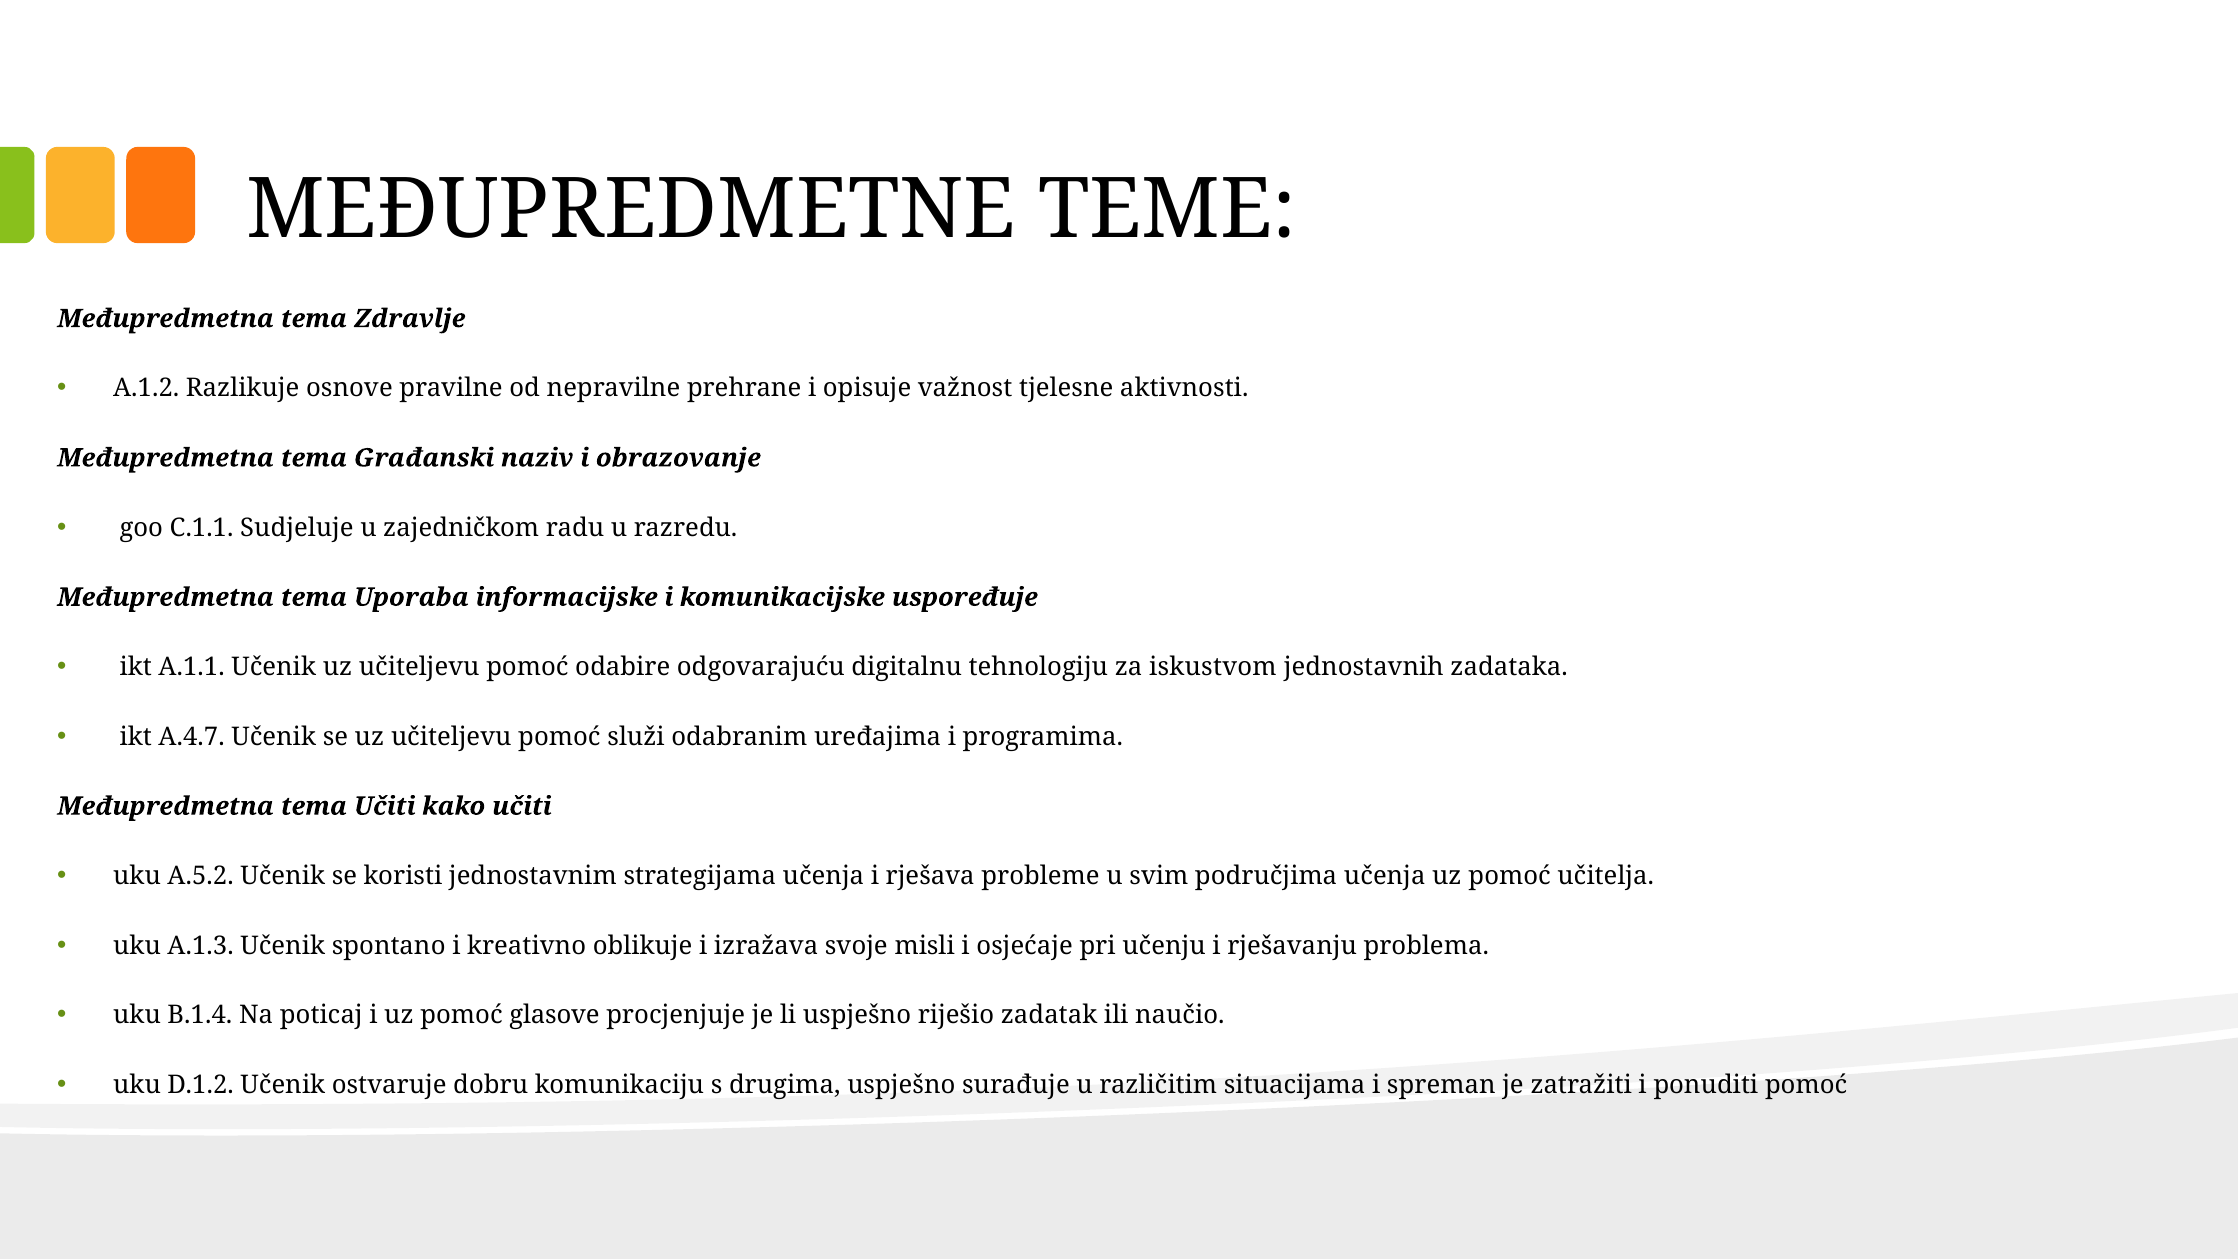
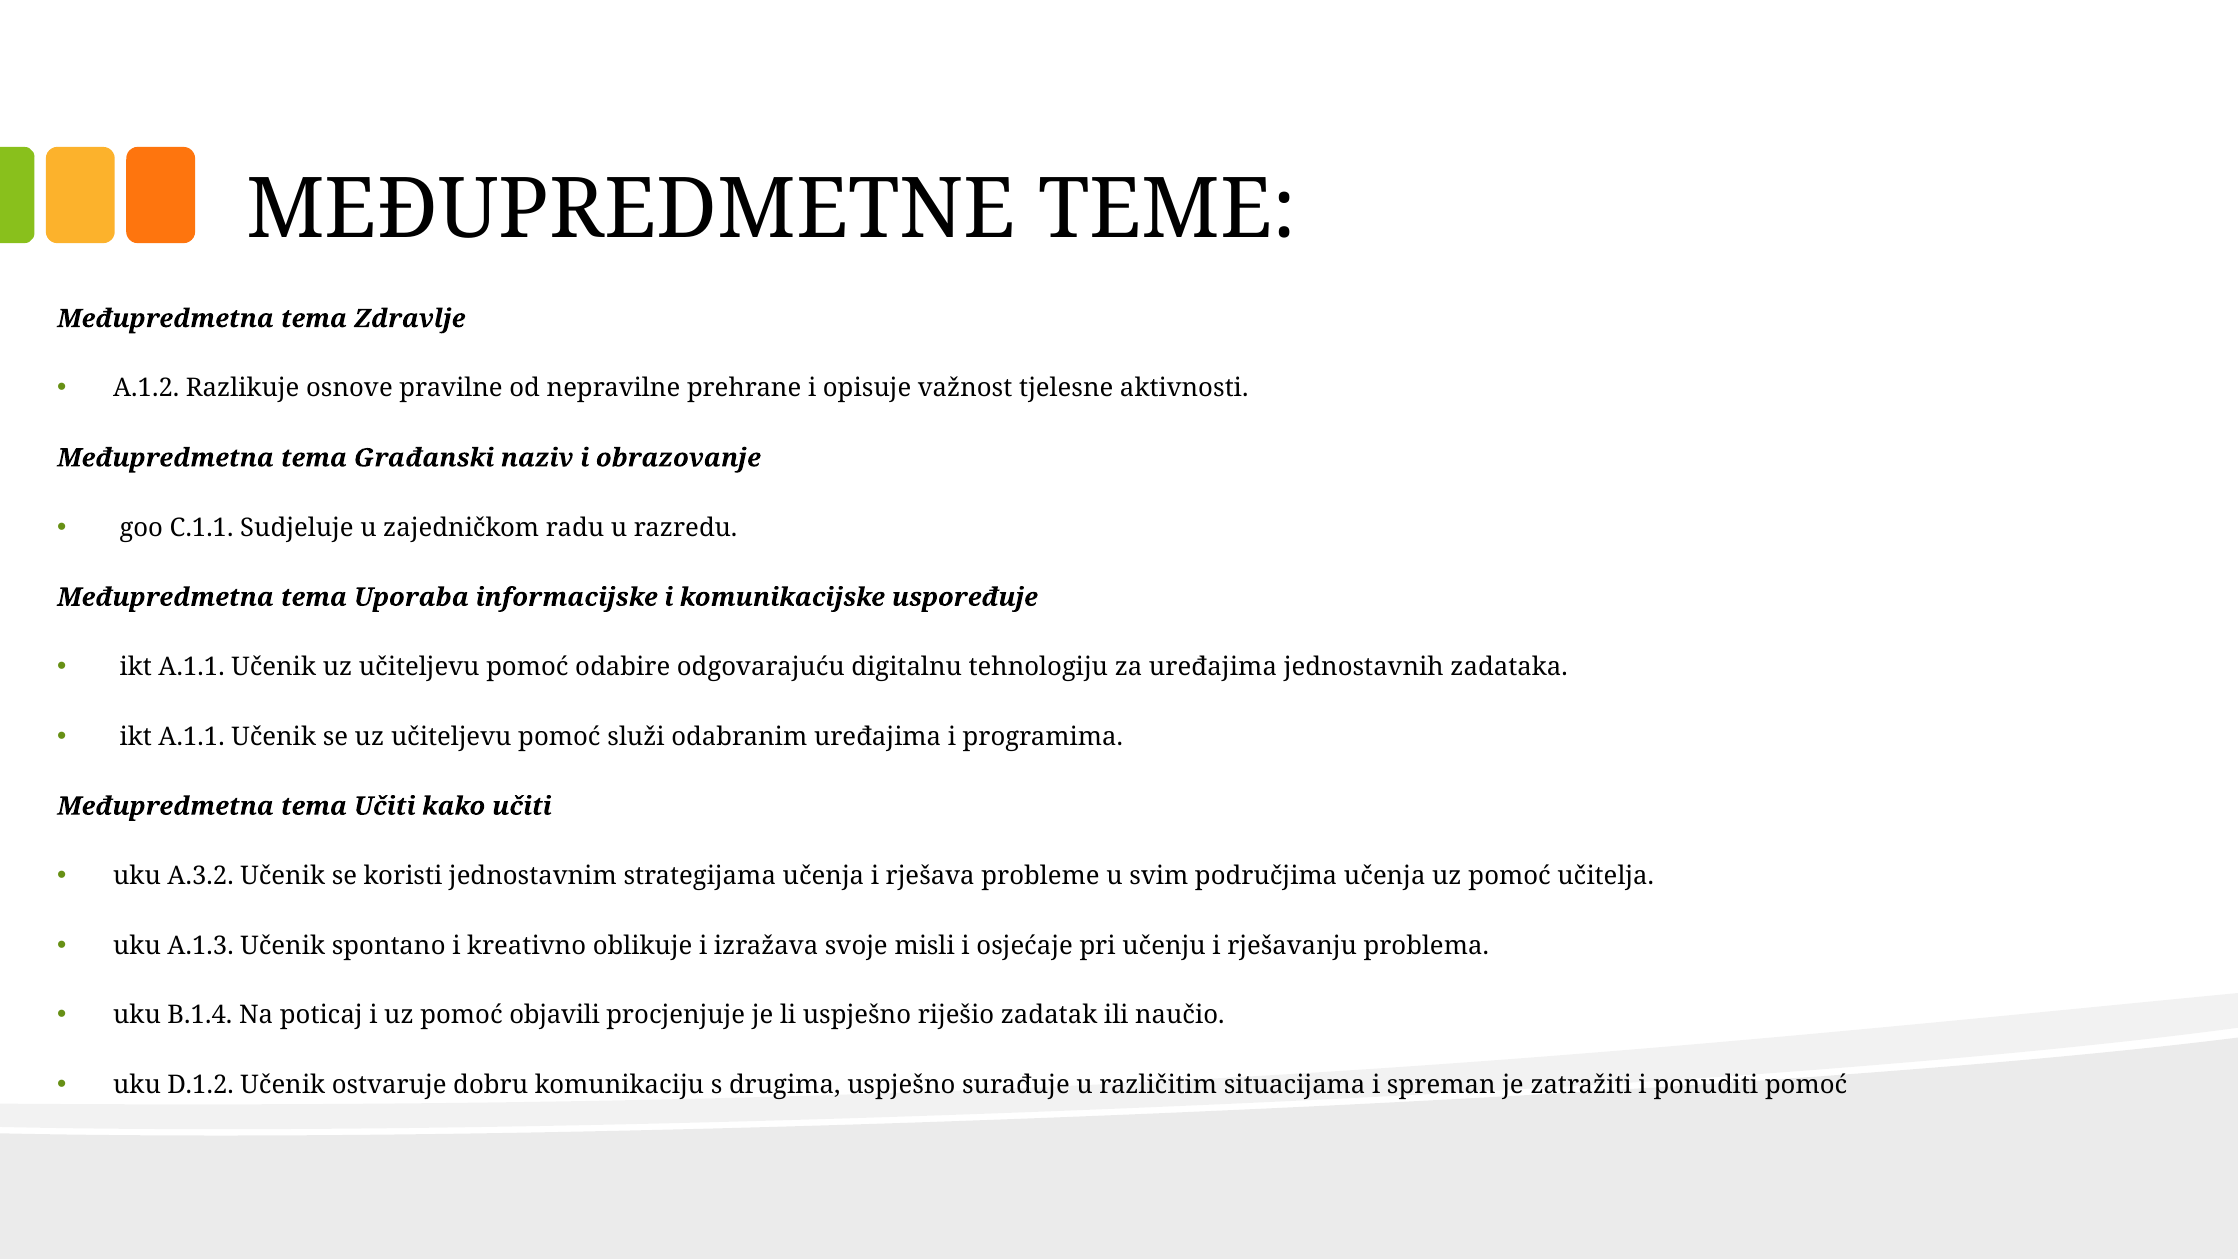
za iskustvom: iskustvom -> uređajima
A.4.7 at (192, 737): A.4.7 -> A.1.1
A.5.2: A.5.2 -> A.3.2
glasove: glasove -> objavili
